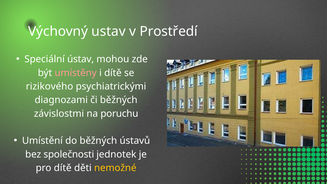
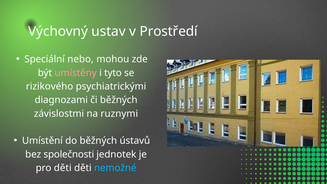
ústav: ústav -> nebo
i dítě: dítě -> tyto
poruchu: poruchu -> ruznymi
pro dítě: dítě -> děti
nemožné colour: yellow -> light blue
